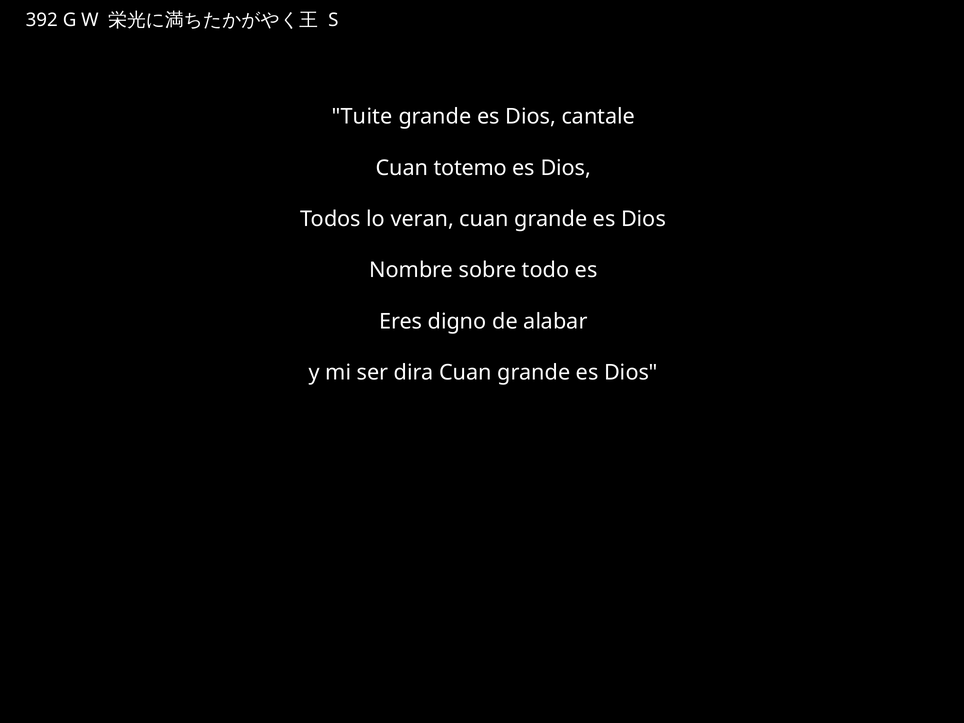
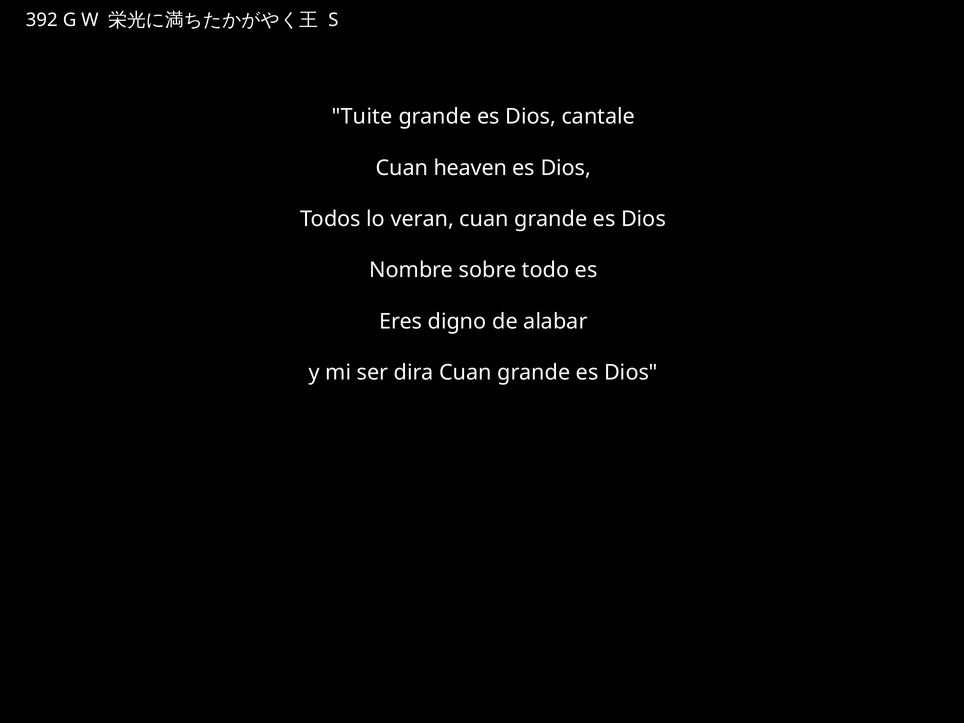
totemo: totemo -> heaven
